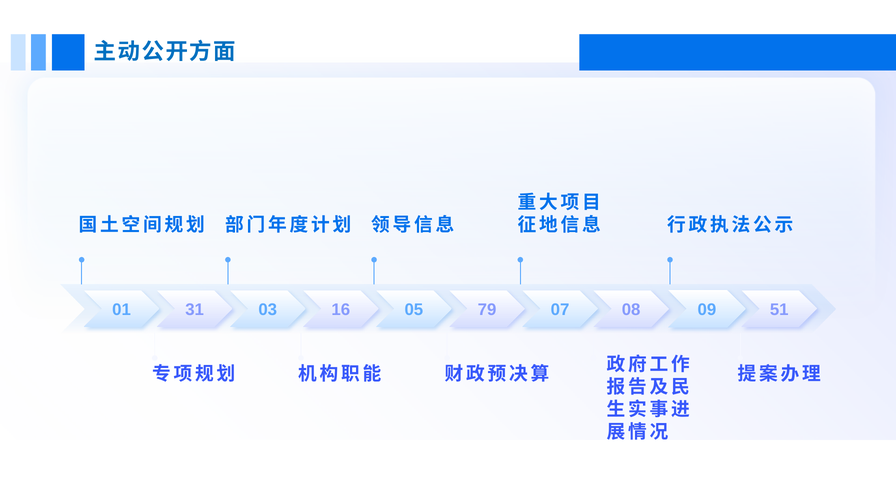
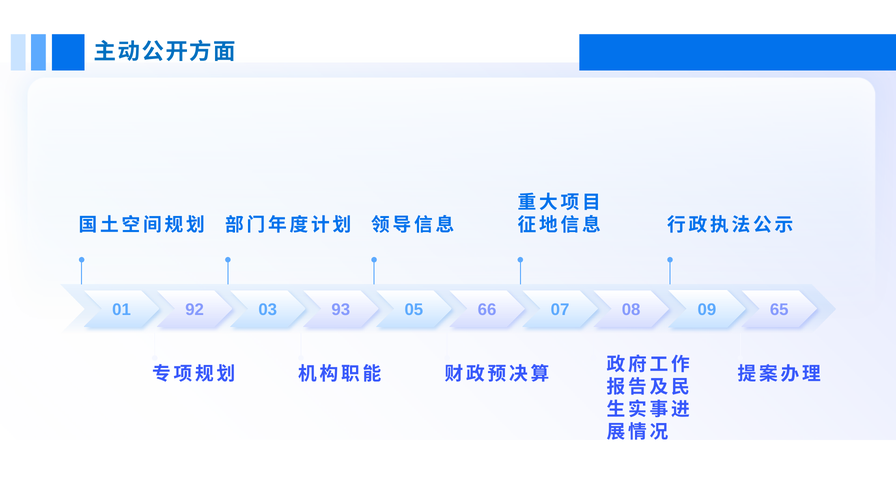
31: 31 -> 92
16: 16 -> 93
79: 79 -> 66
51: 51 -> 65
